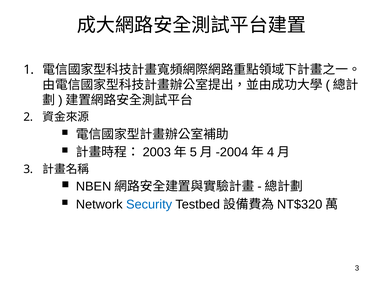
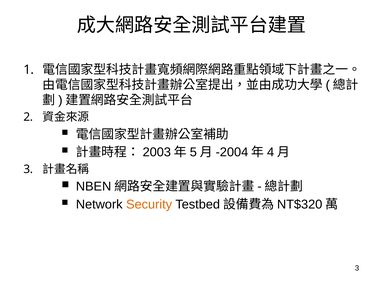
Security colour: blue -> orange
